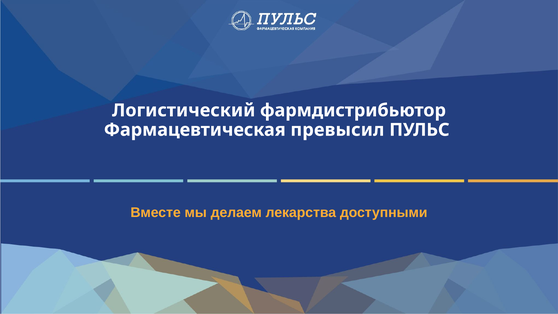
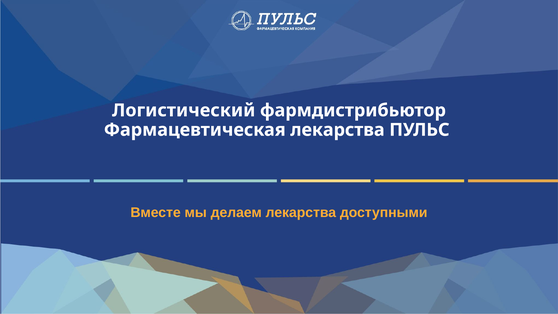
Фармацевтическая превысил: превысил -> лекарства
